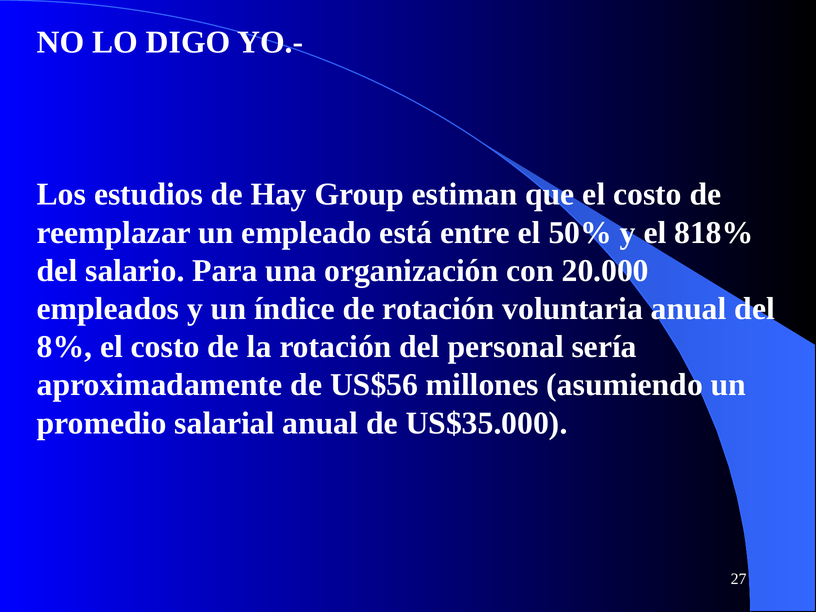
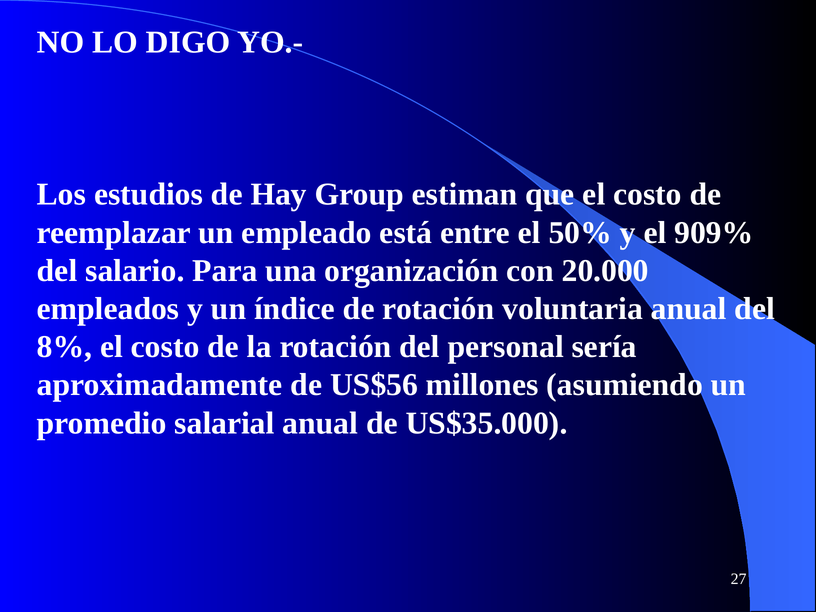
818%: 818% -> 909%
